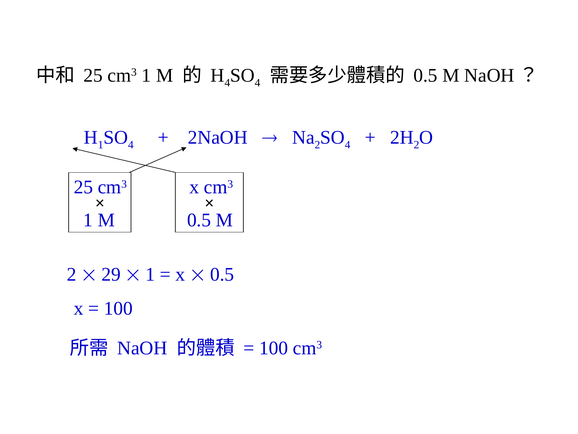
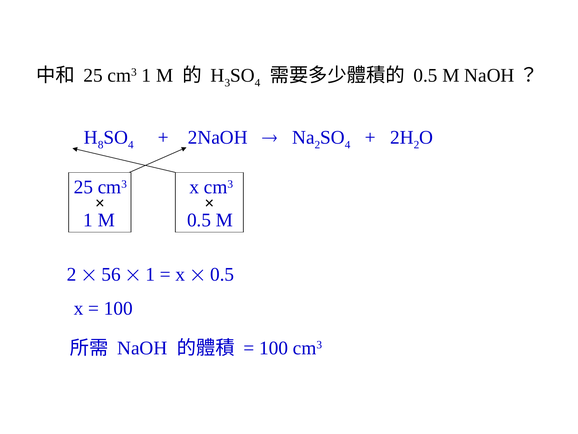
4 at (227, 83): 4 -> 3
1 at (101, 145): 1 -> 8
29: 29 -> 56
